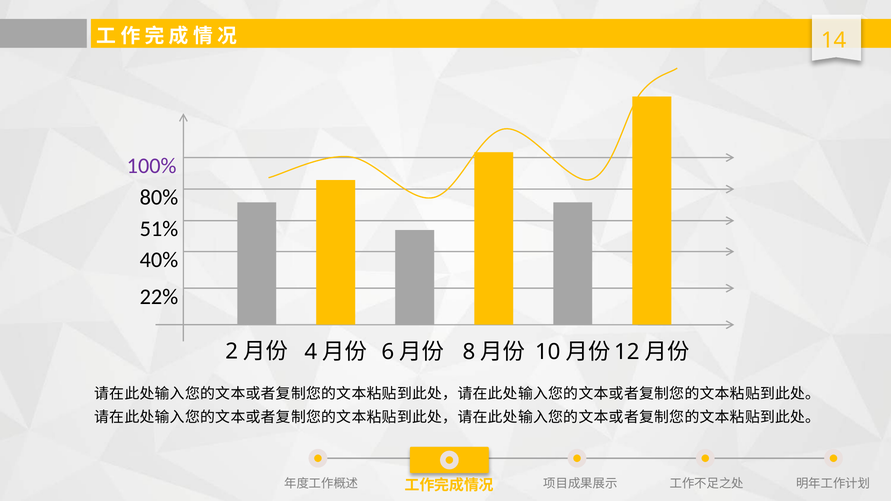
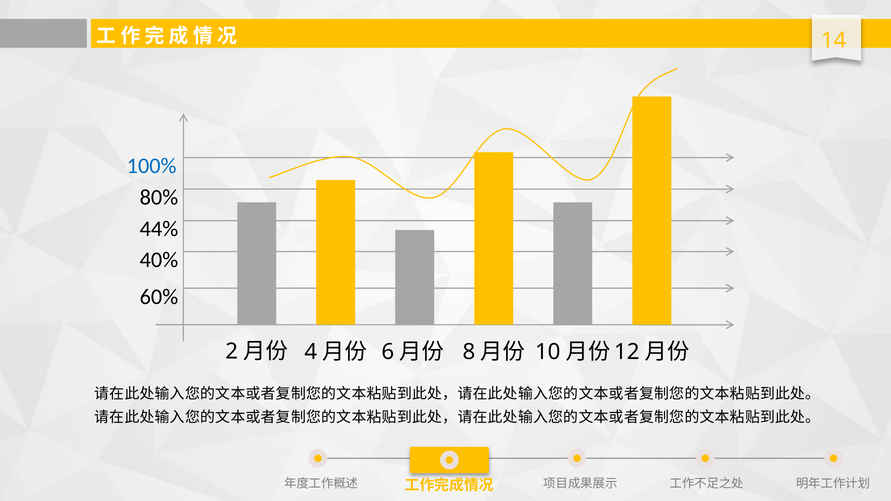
100% colour: purple -> blue
51%: 51% -> 44%
22%: 22% -> 60%
